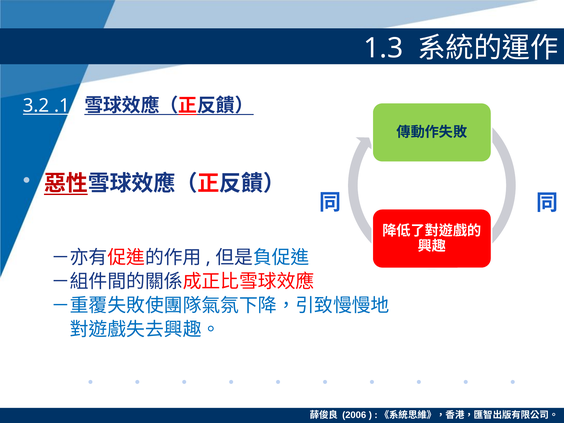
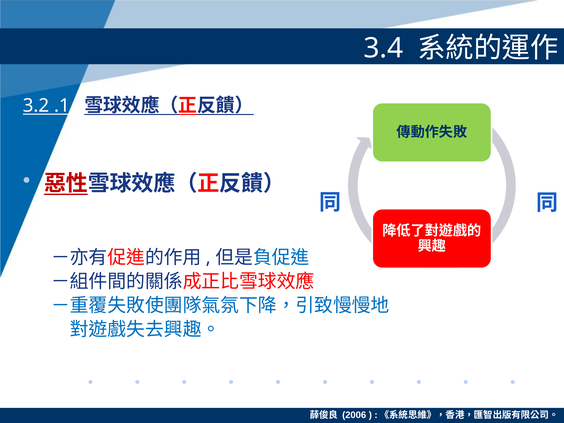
1.3: 1.3 -> 3.4
